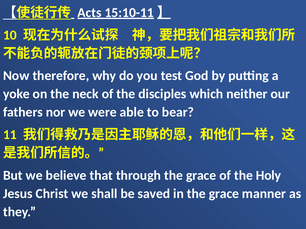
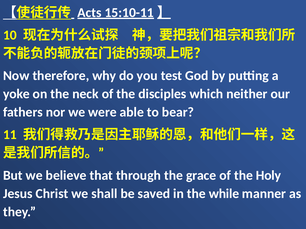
in the grace: grace -> while
